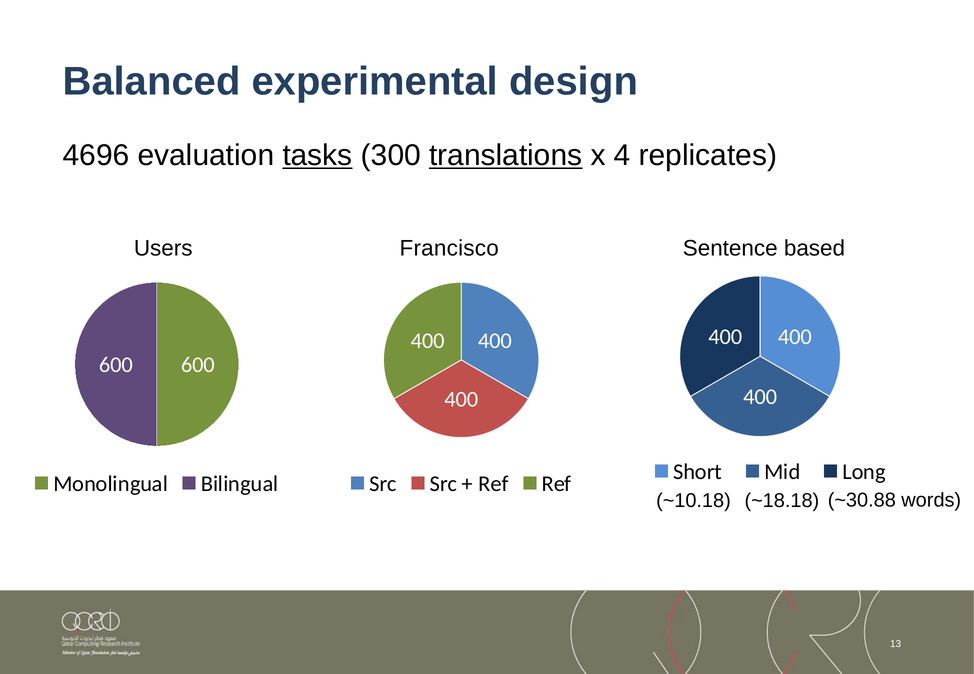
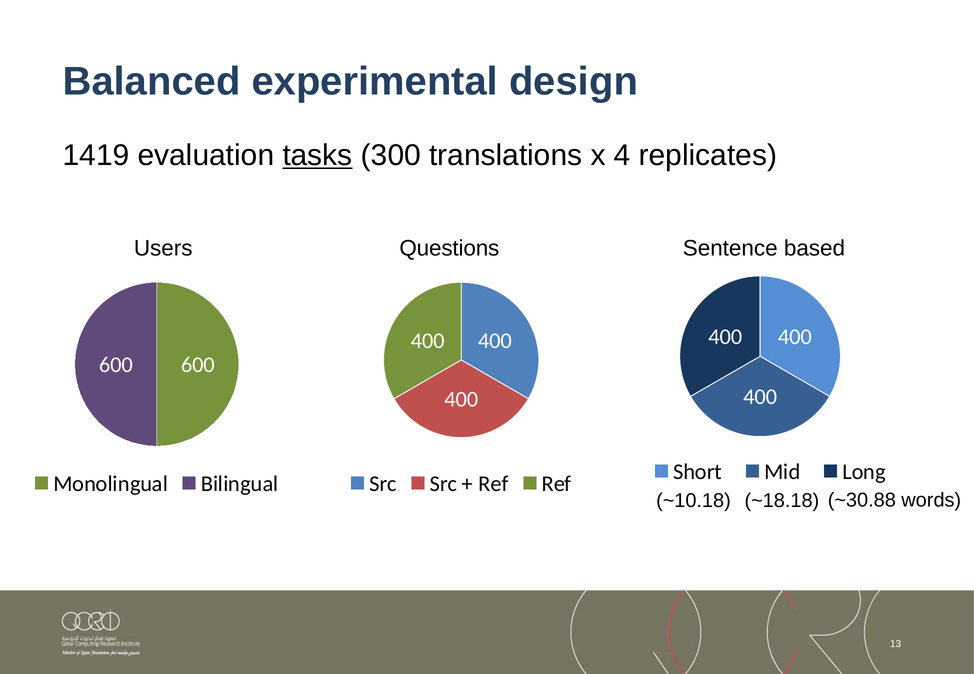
4696: 4696 -> 1419
translations underline: present -> none
Francisco: Francisco -> Questions
